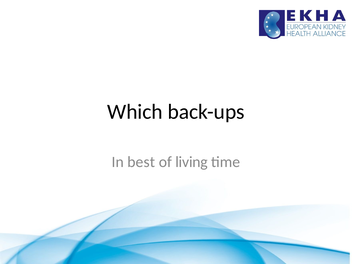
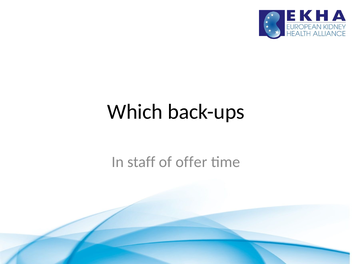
best: best -> staff
living: living -> offer
